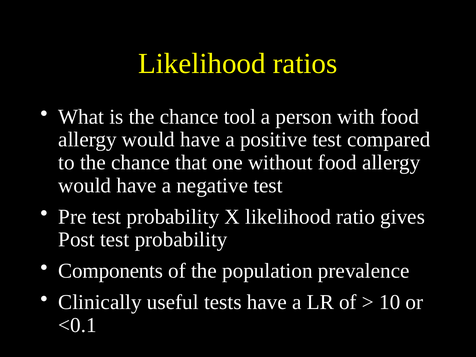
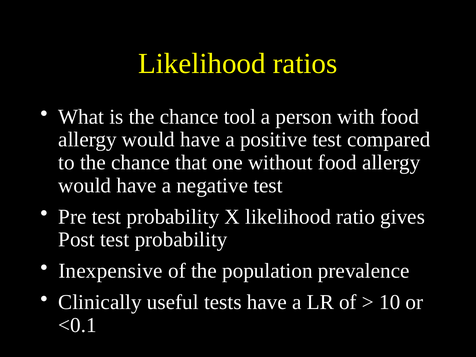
Components: Components -> Inexpensive
